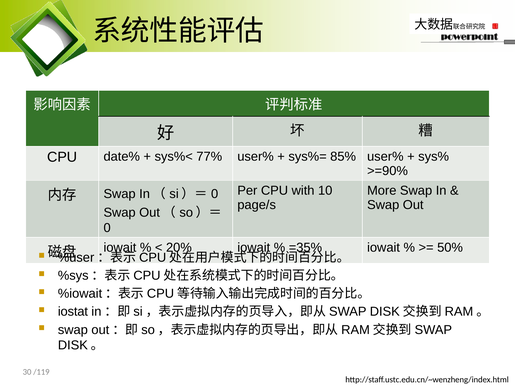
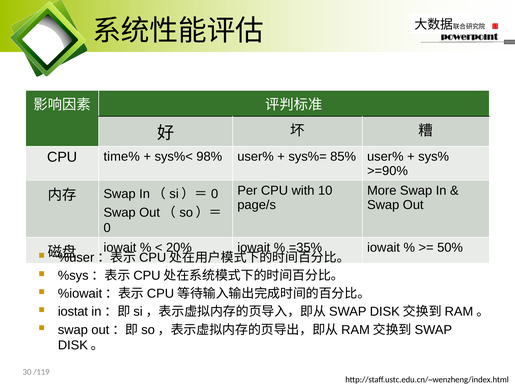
date%: date% -> time%
77%: 77% -> 98%
